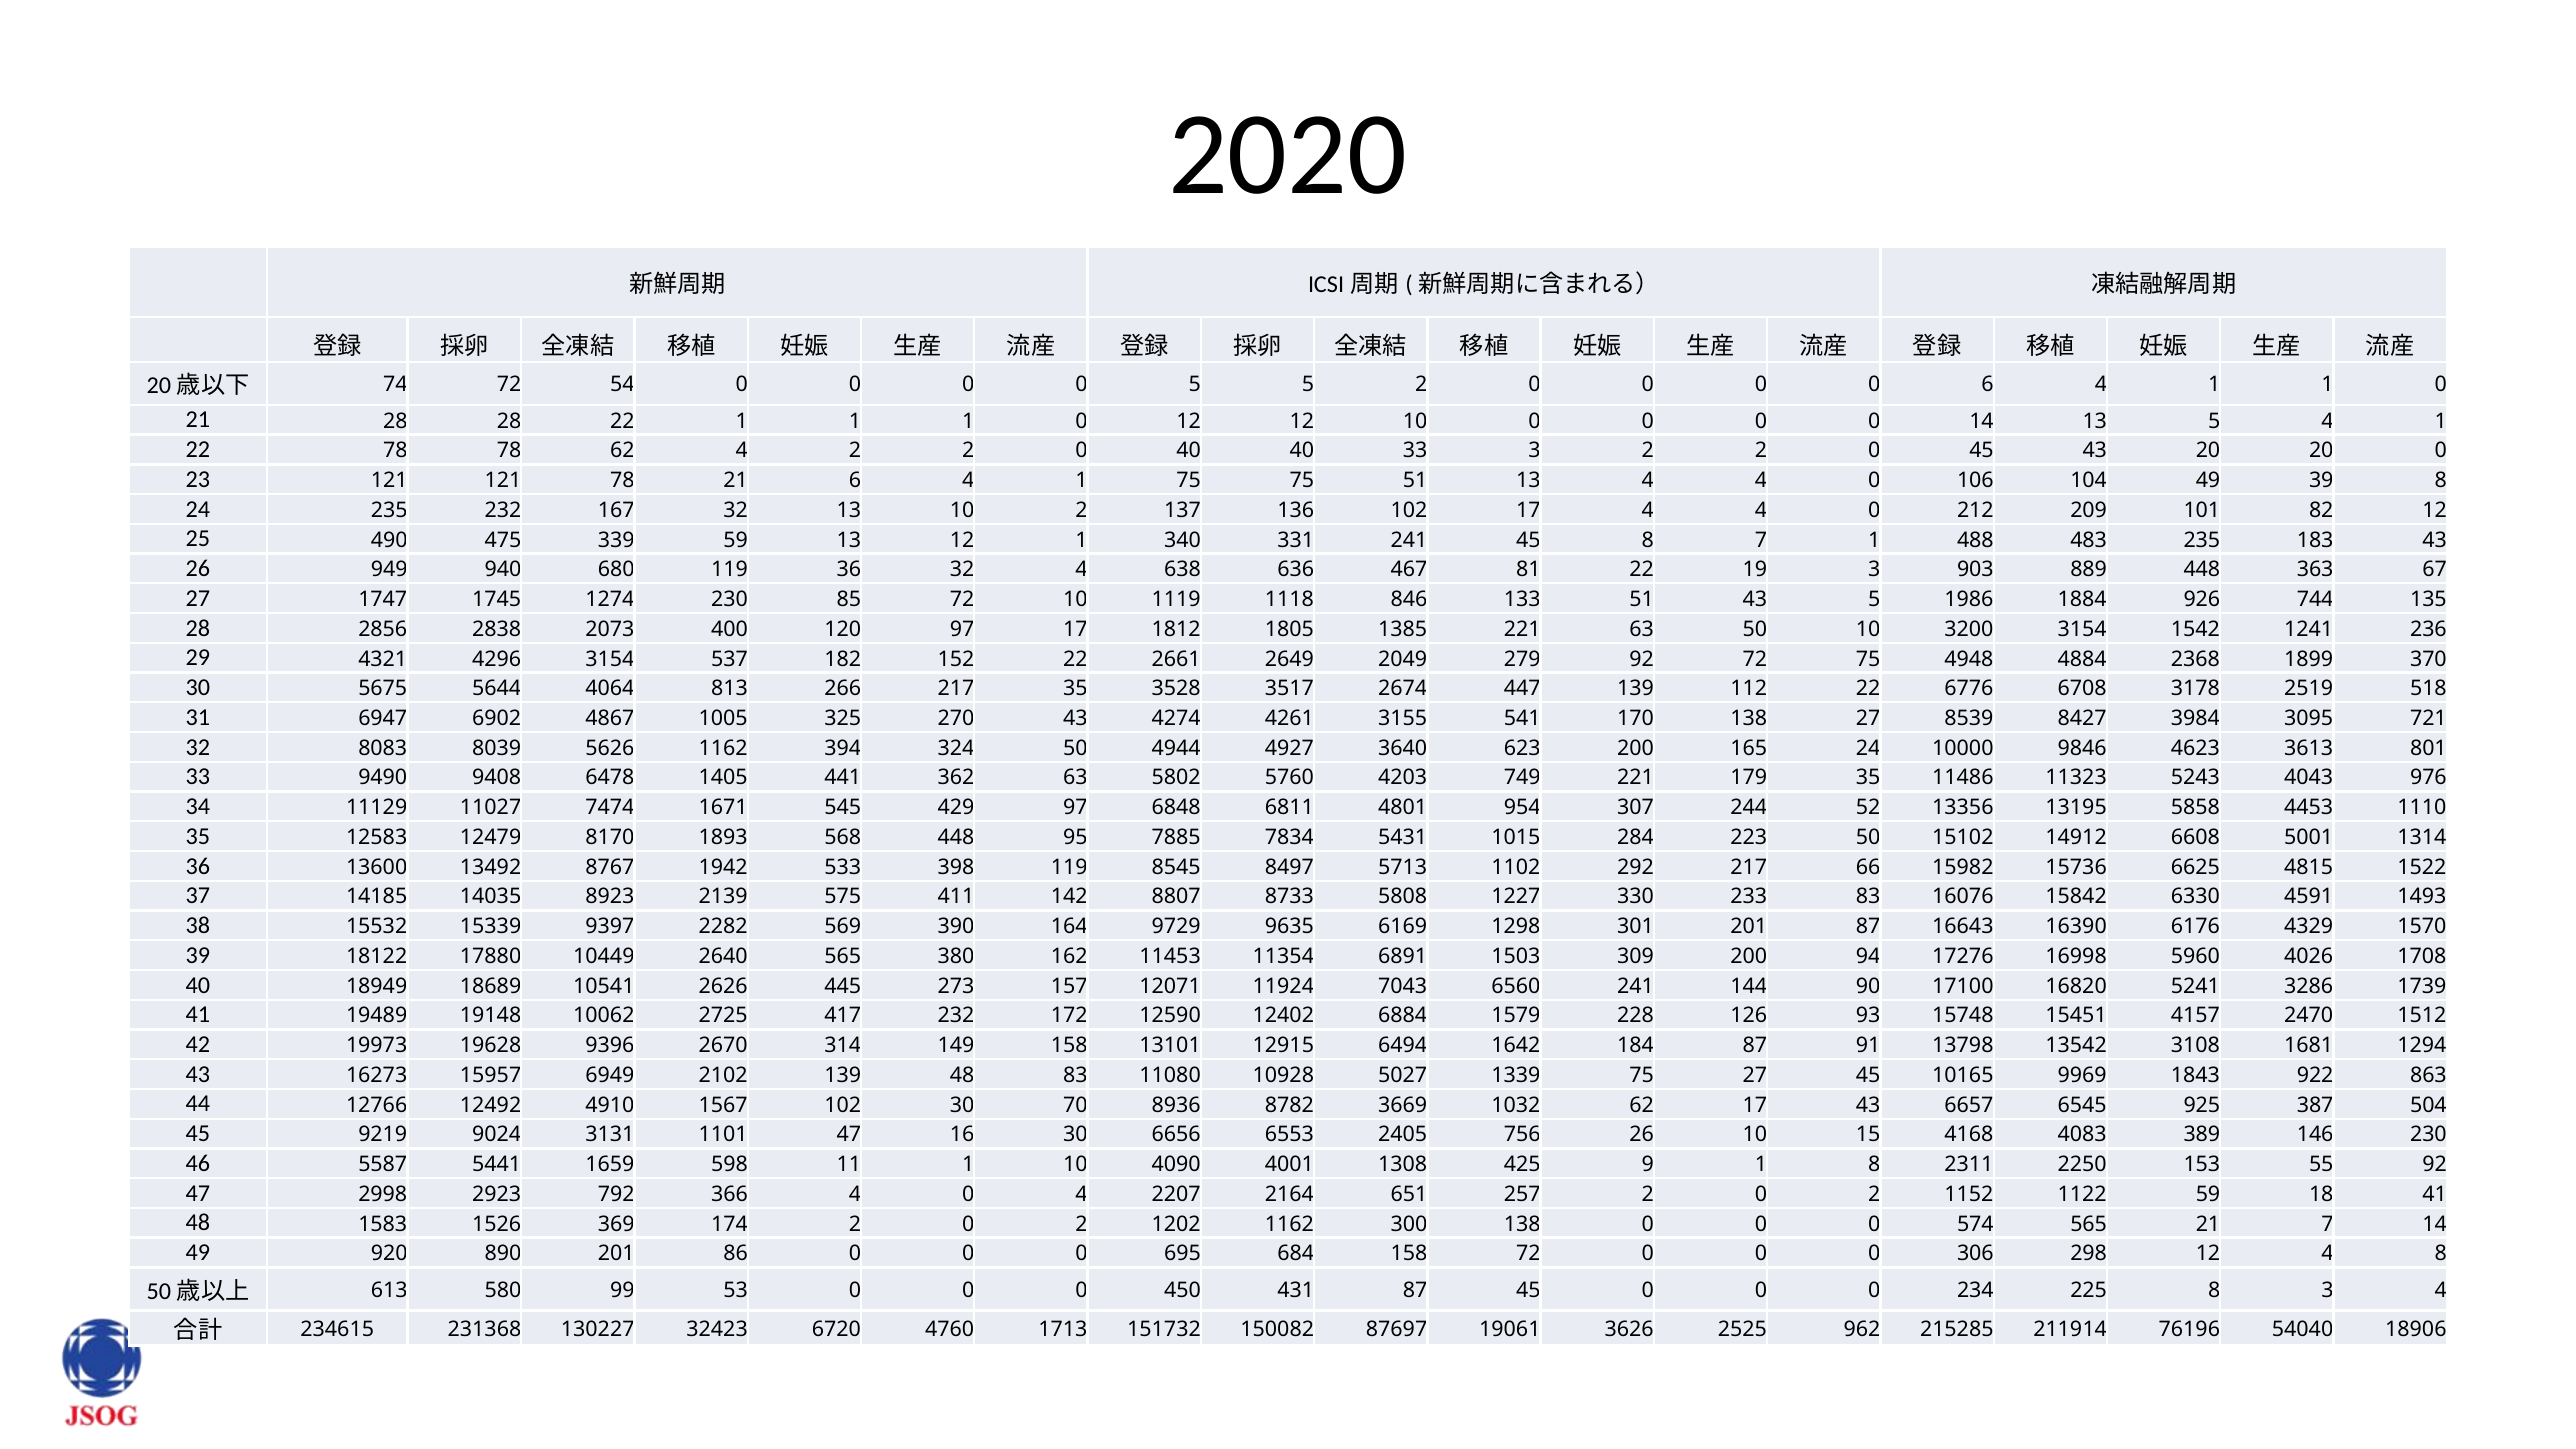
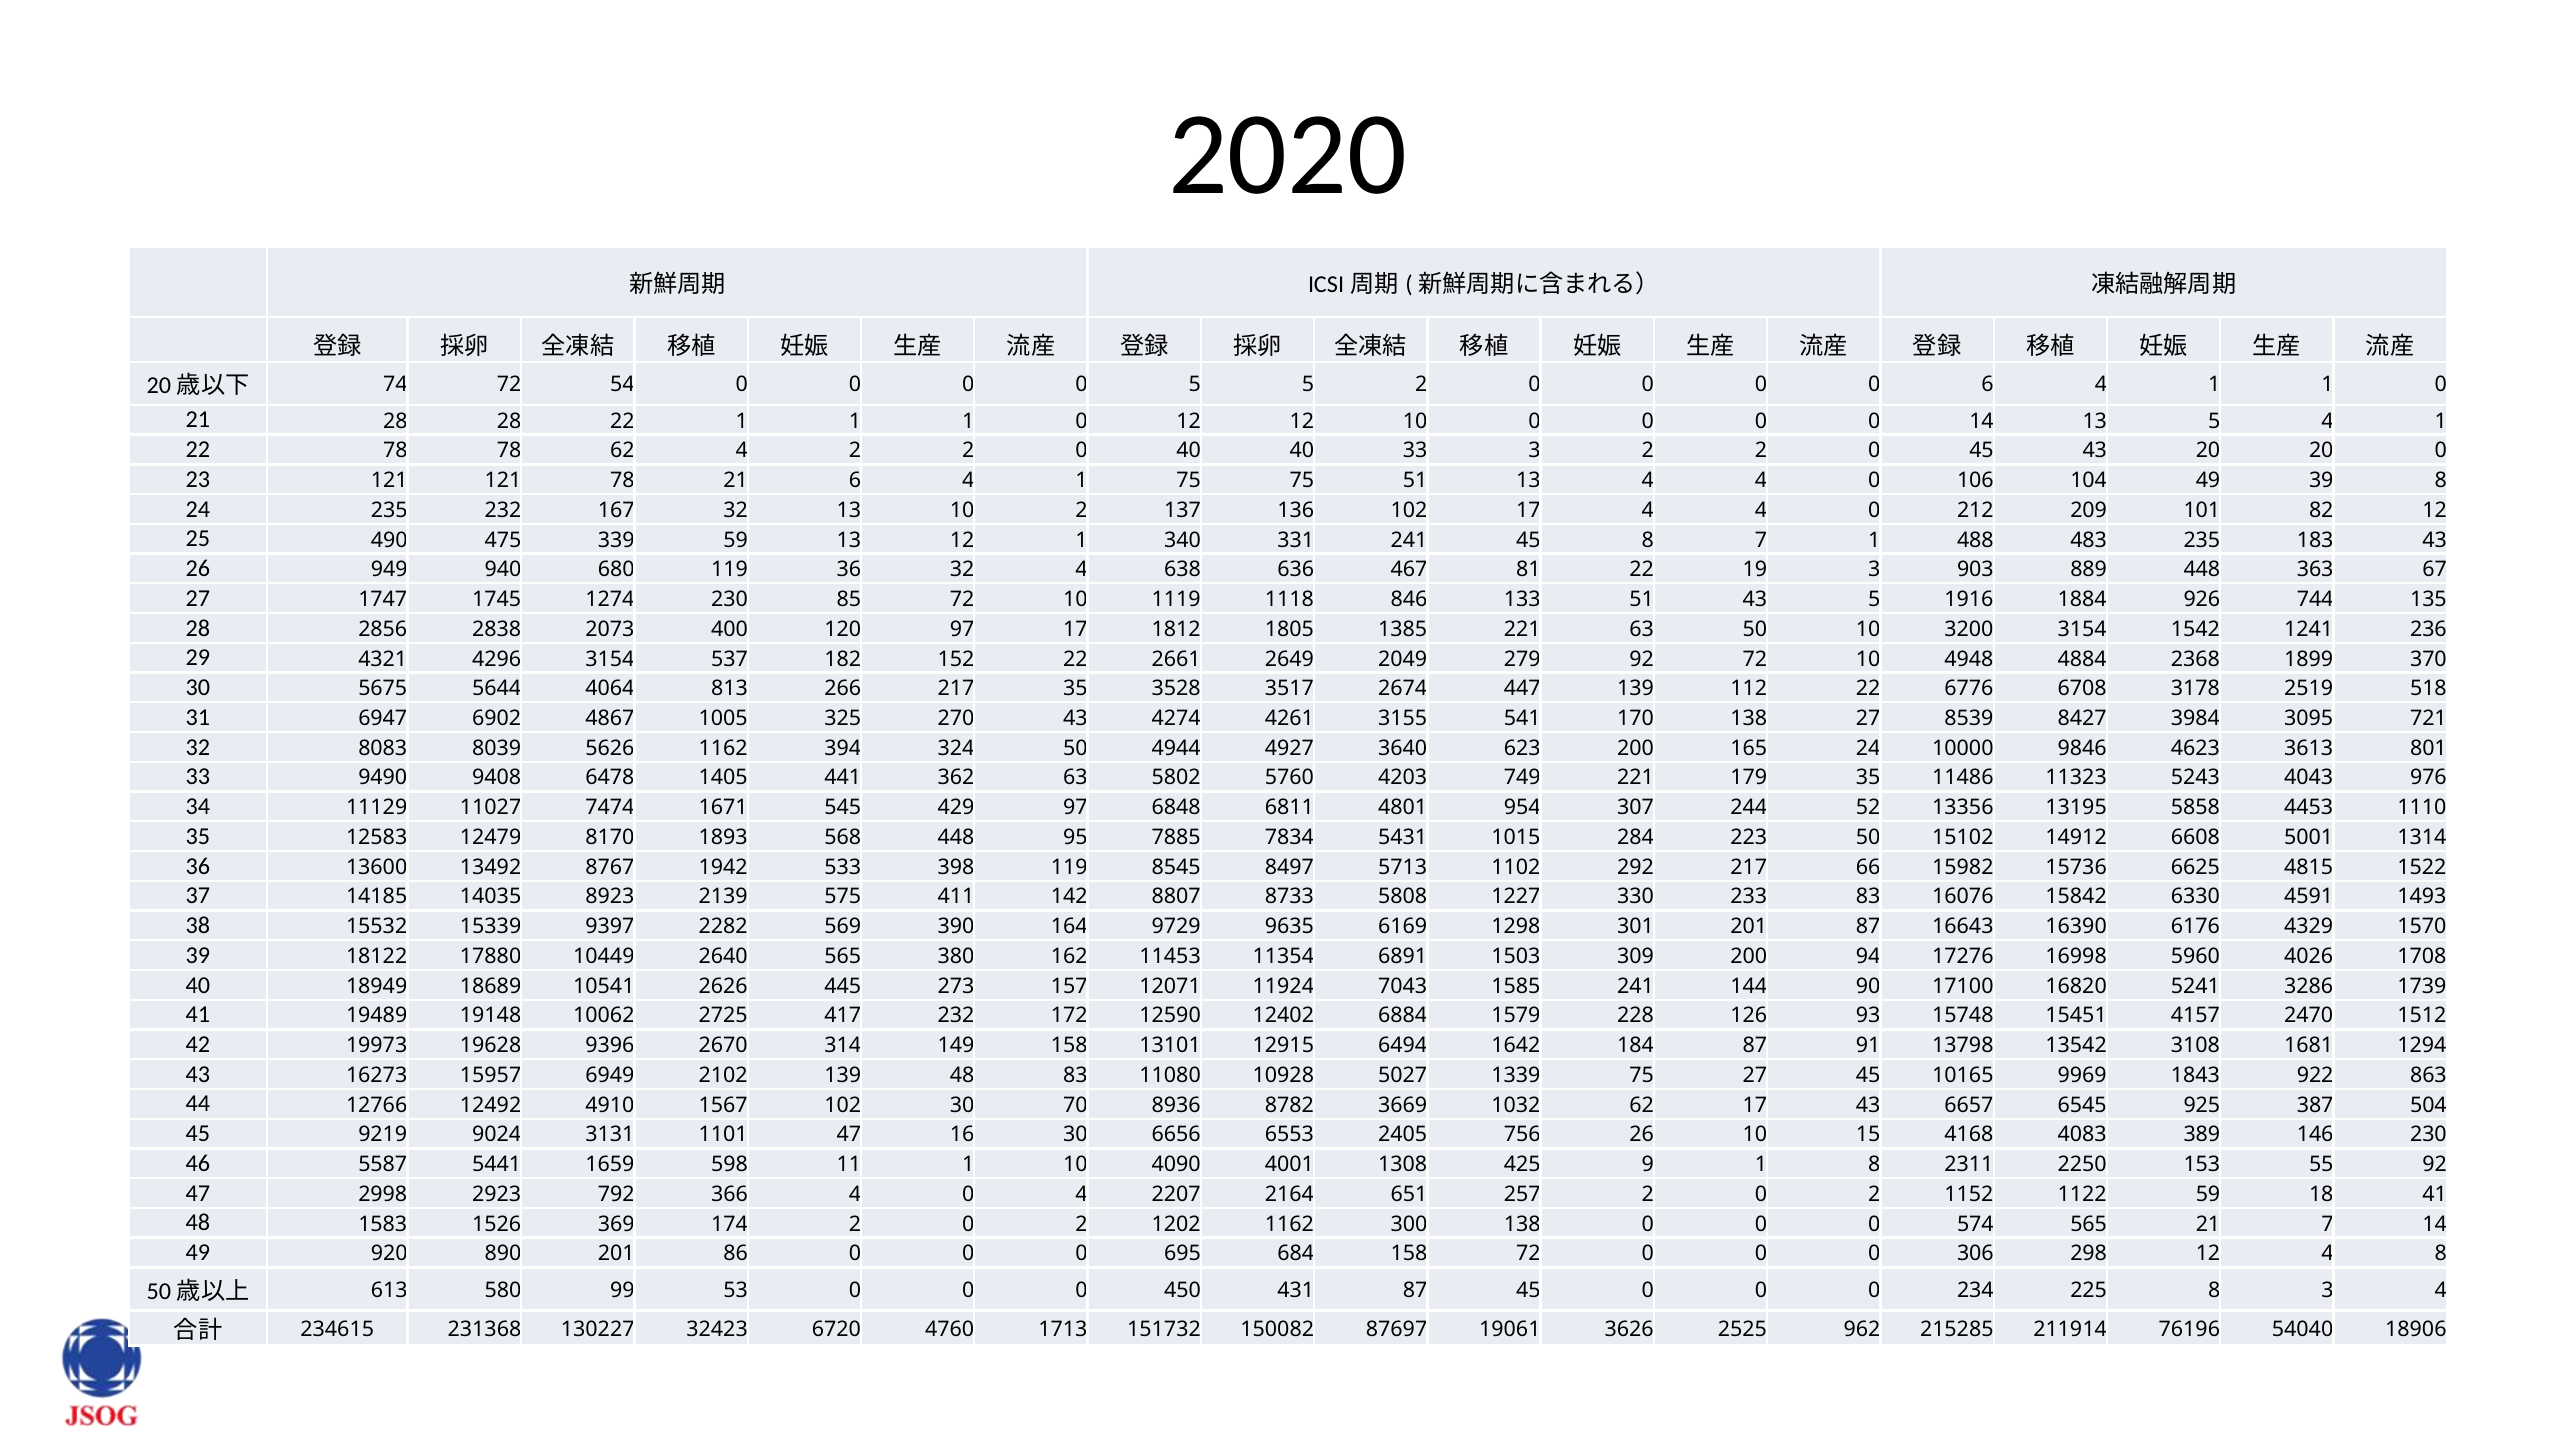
1986: 1986 -> 1916
92 72 75: 75 -> 10
6560: 6560 -> 1585
